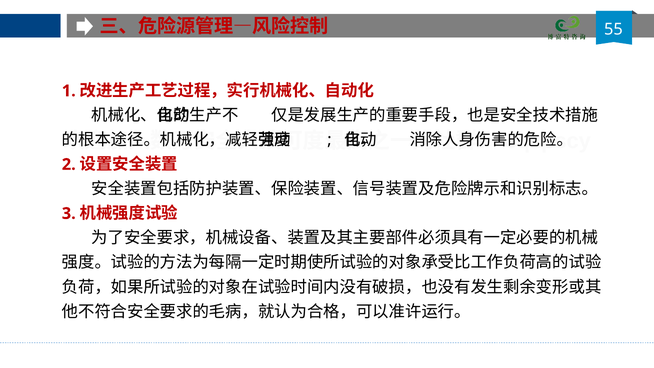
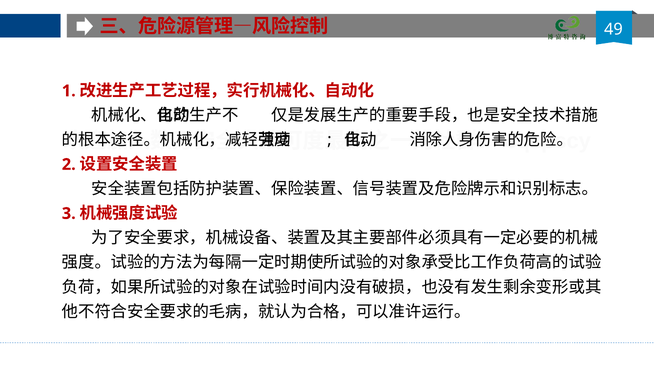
55: 55 -> 49
